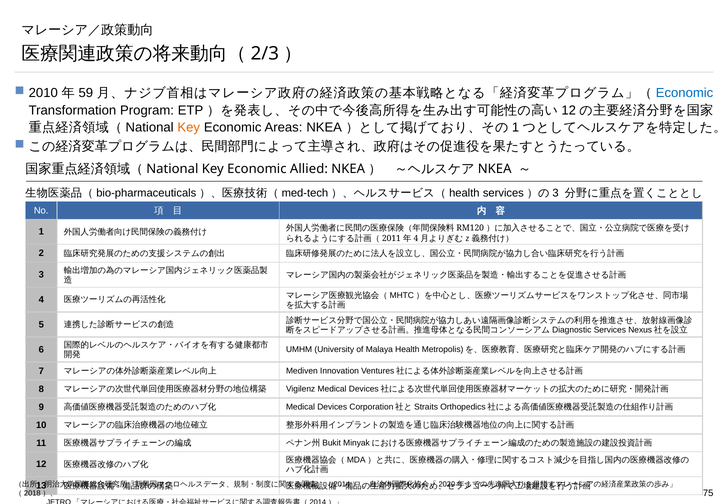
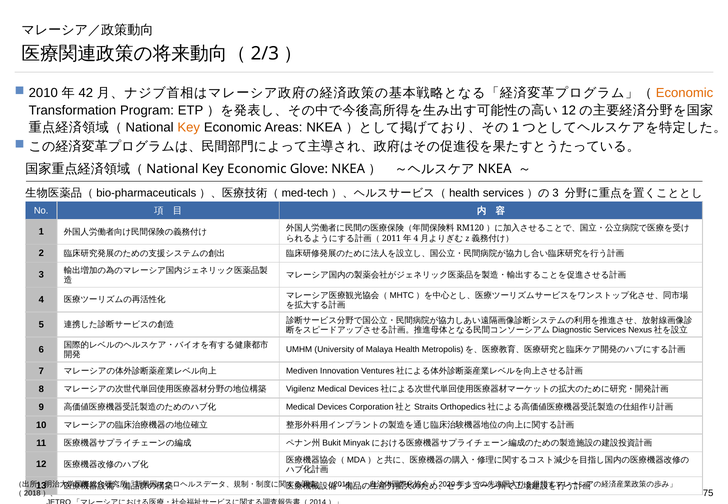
59: 59 -> 42
Economic at (685, 93) colour: blue -> orange
Allied: Allied -> Glove
